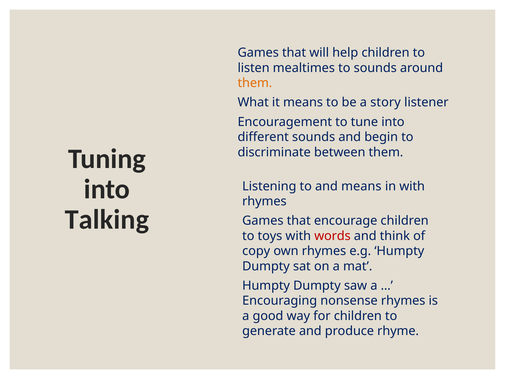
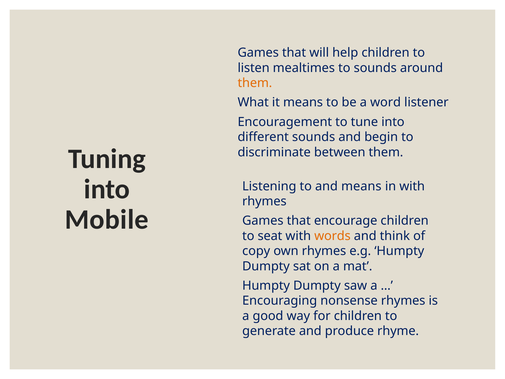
story: story -> word
Talking: Talking -> Mobile
toys: toys -> seat
words colour: red -> orange
